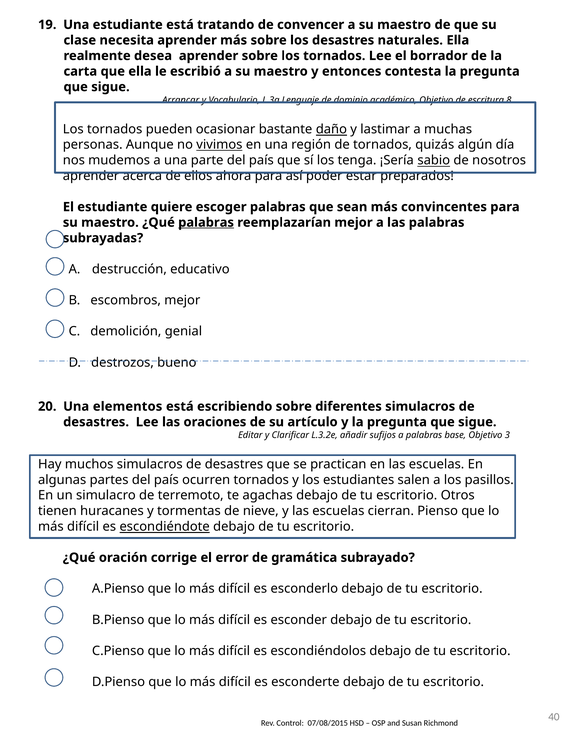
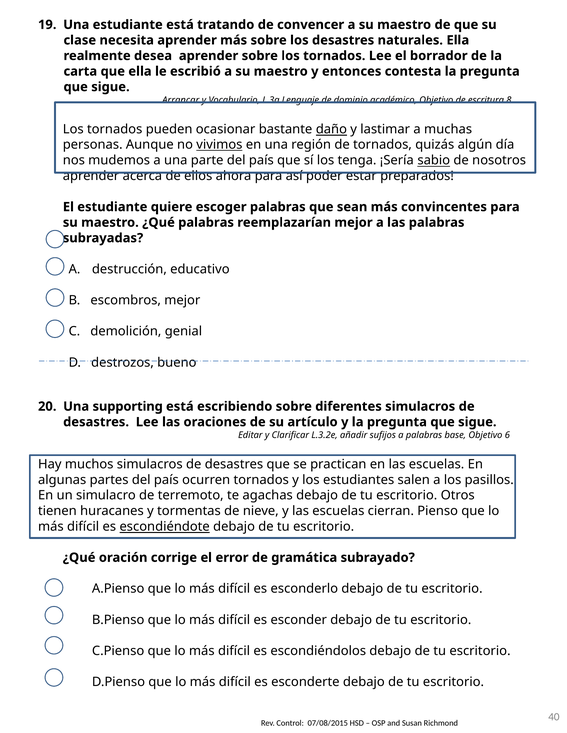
palabras at (206, 223) underline: present -> none
elementos: elementos -> supporting
3: 3 -> 6
